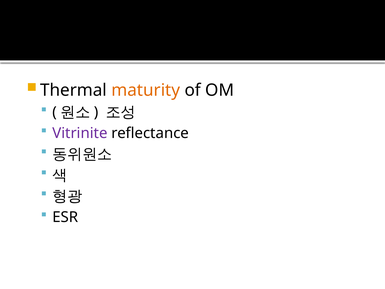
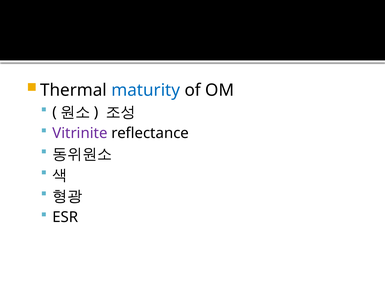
maturity colour: orange -> blue
